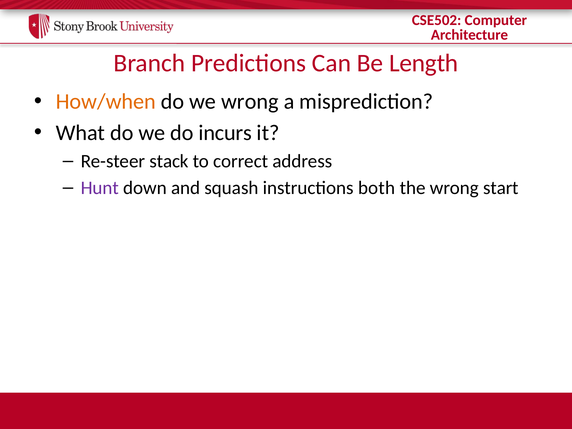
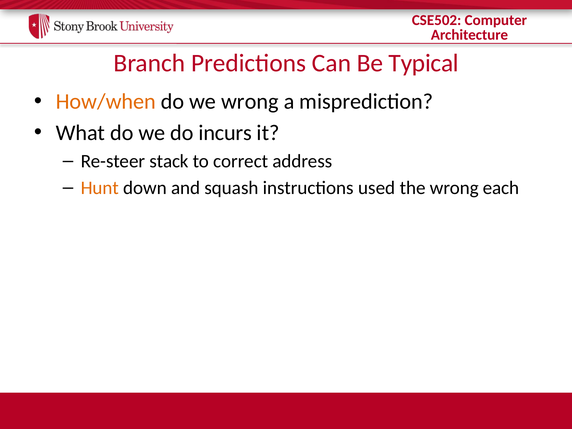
Length: Length -> Typical
Hunt colour: purple -> orange
both: both -> used
start: start -> each
